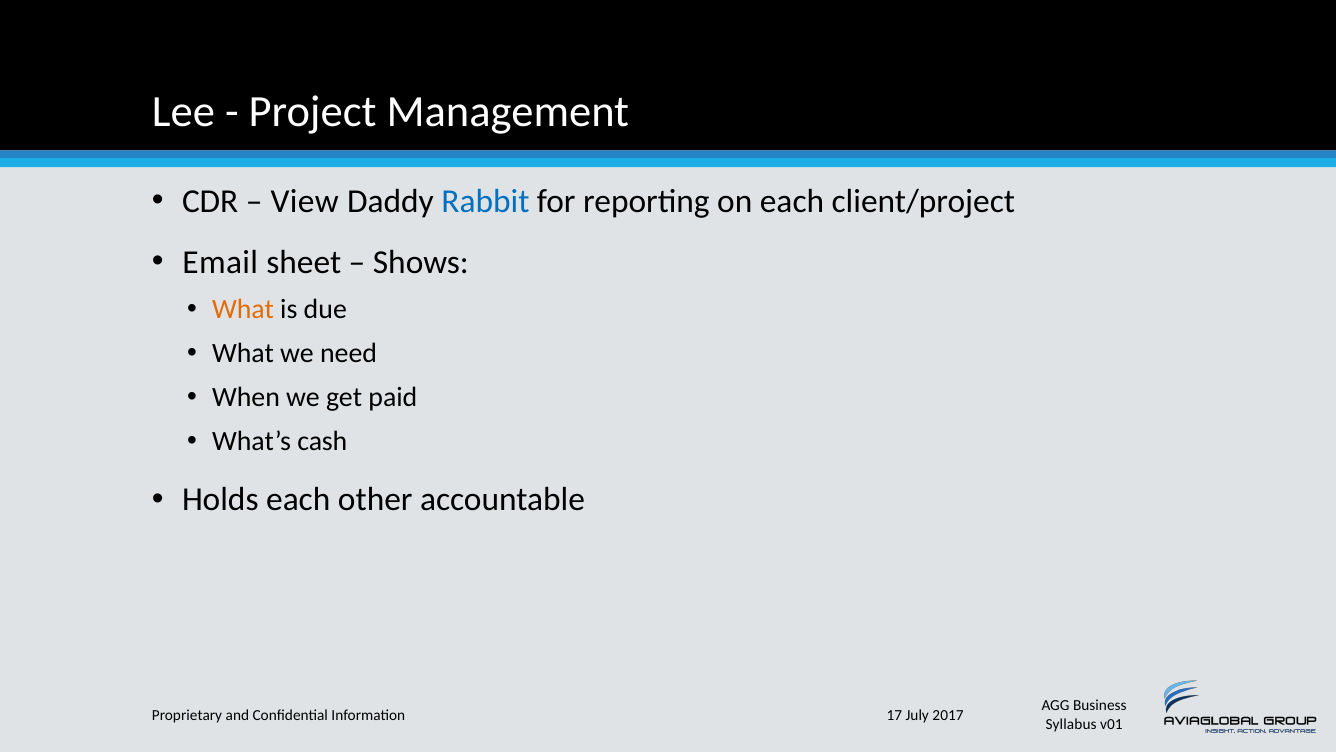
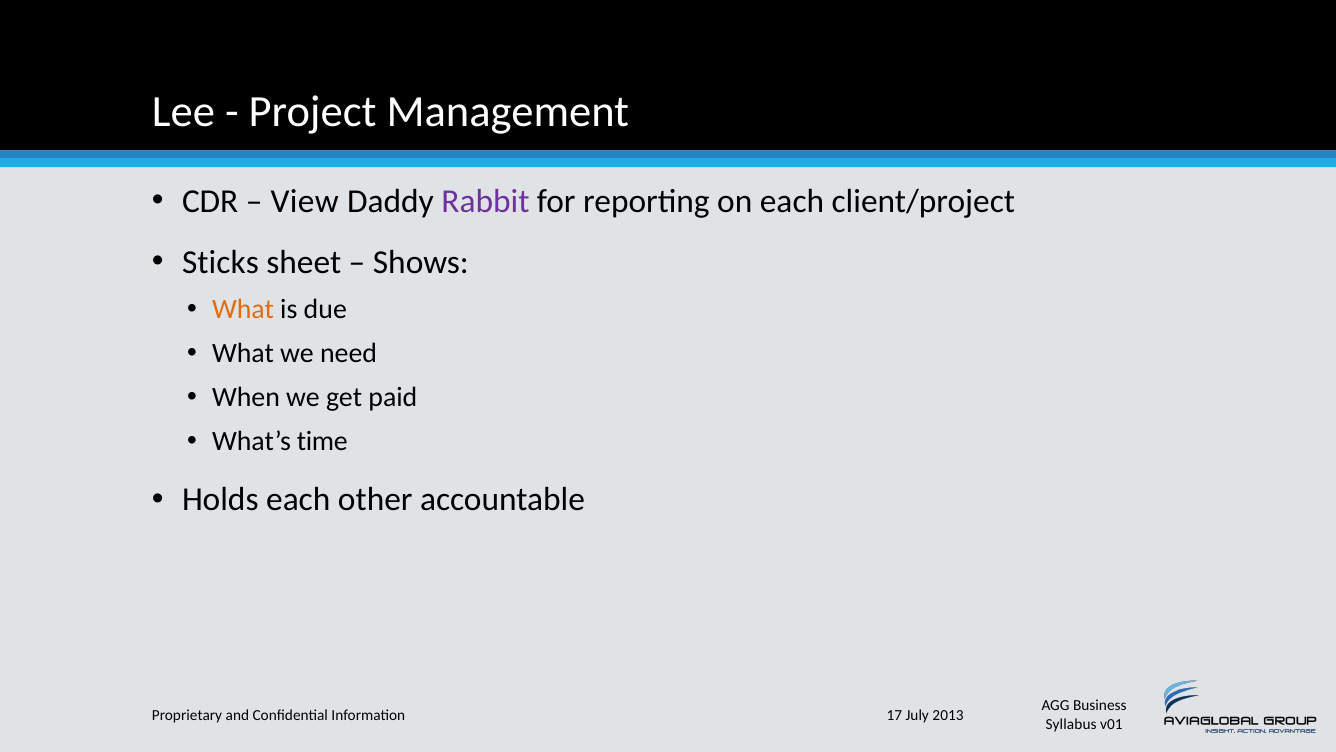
Rabbit colour: blue -> purple
Email: Email -> Sticks
cash: cash -> time
2017: 2017 -> 2013
